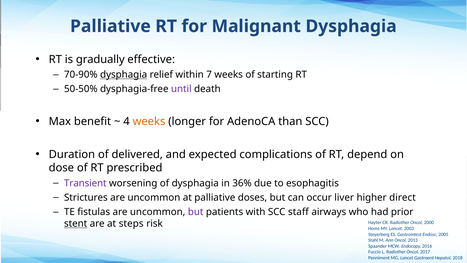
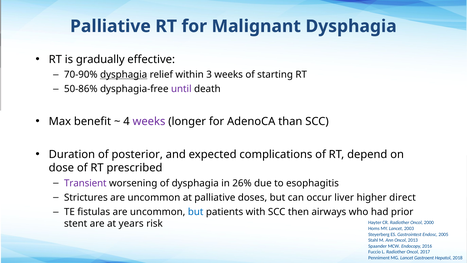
7: 7 -> 3
50-50%: 50-50% -> 50-86%
weeks at (149, 121) colour: orange -> purple
delivered: delivered -> posterior
36%: 36% -> 26%
but at (196, 212) colour: purple -> blue
staff: staff -> then
stent underline: present -> none
steps: steps -> years
